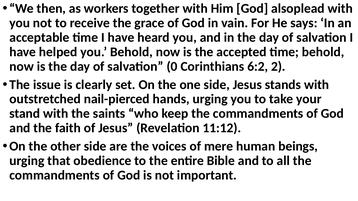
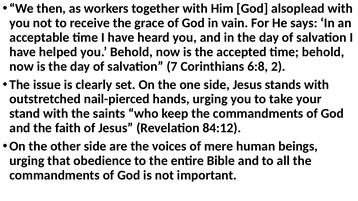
0: 0 -> 7
6:2: 6:2 -> 6:8
11:12: 11:12 -> 84:12
